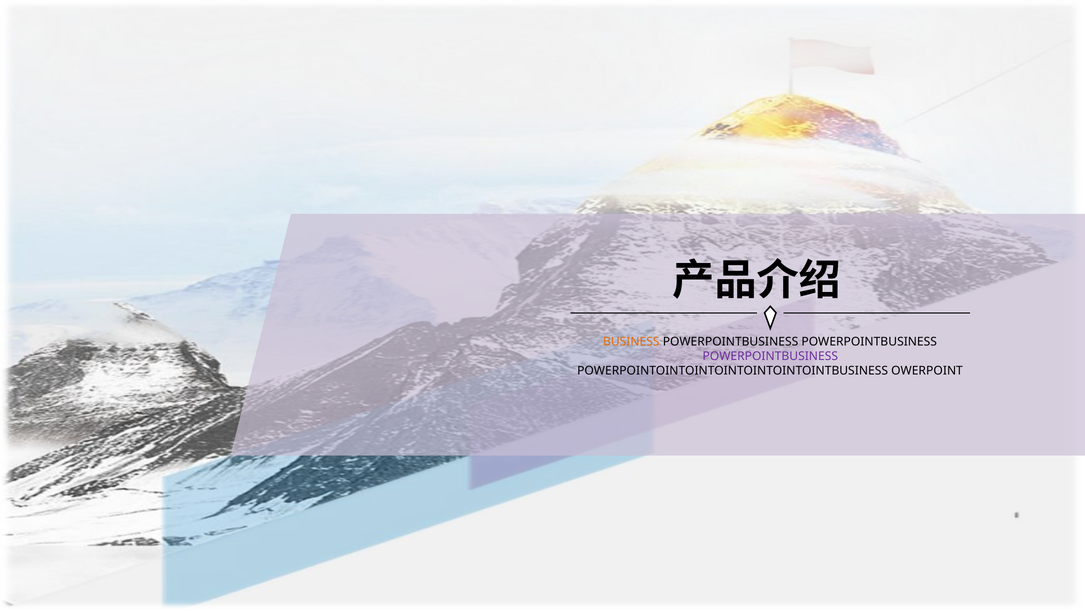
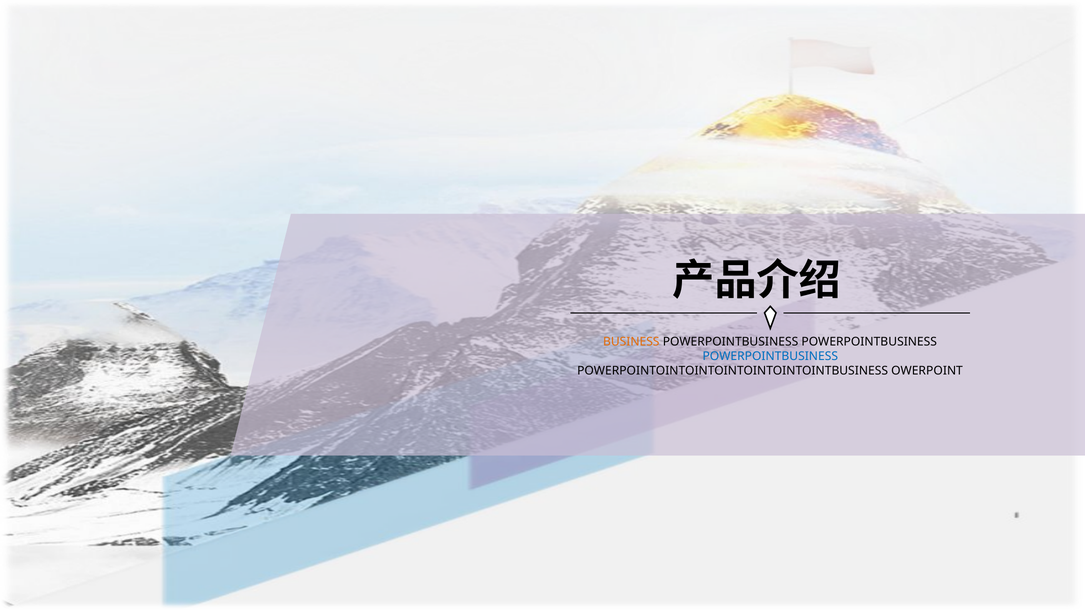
POWERPOINTBUSINESS at (770, 356) colour: purple -> blue
